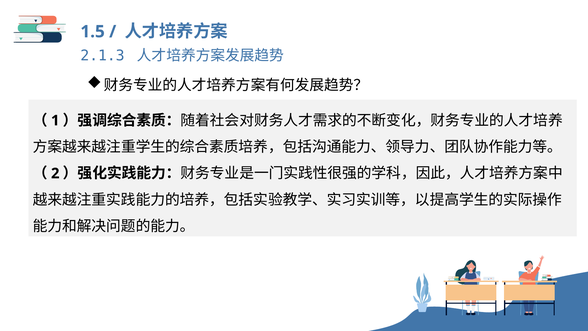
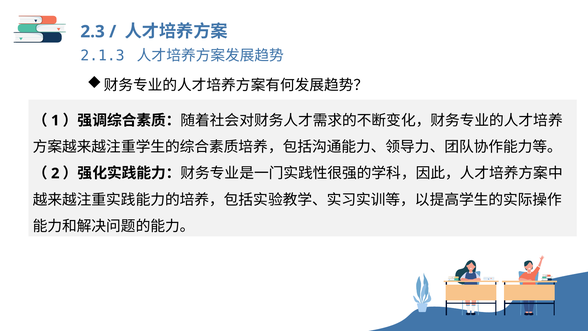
1.5: 1.5 -> 2.3
